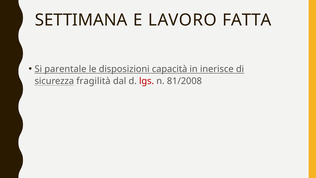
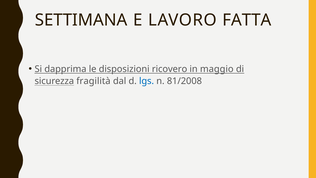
parentale: parentale -> dapprima
capacità: capacità -> ricovero
inerisce: inerisce -> maggio
lgs colour: red -> blue
